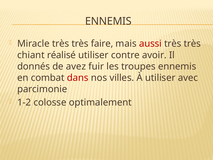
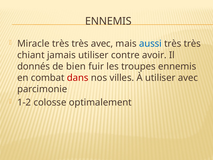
très faire: faire -> avec
aussi colour: red -> blue
réalisé: réalisé -> jamais
avez: avez -> bien
